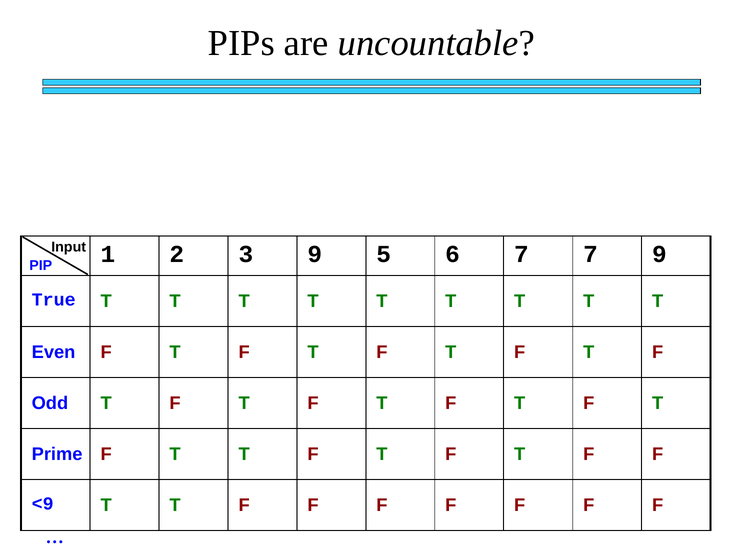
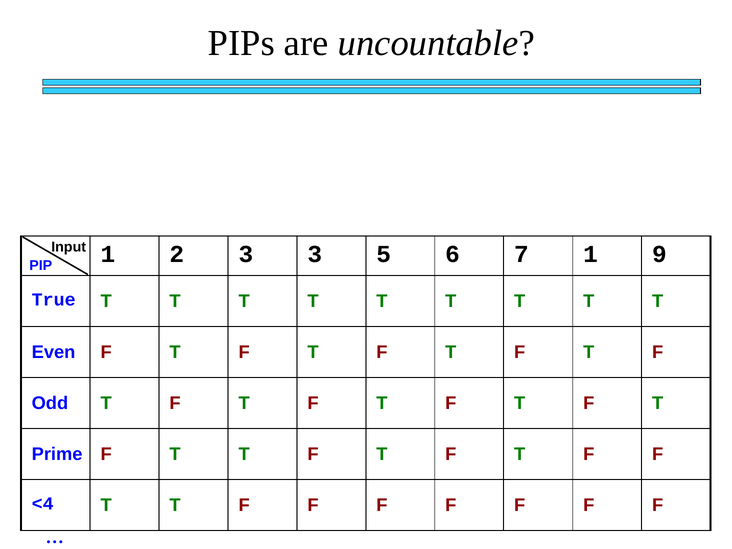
3 9: 9 -> 3
7 7: 7 -> 1
<9: <9 -> <4
